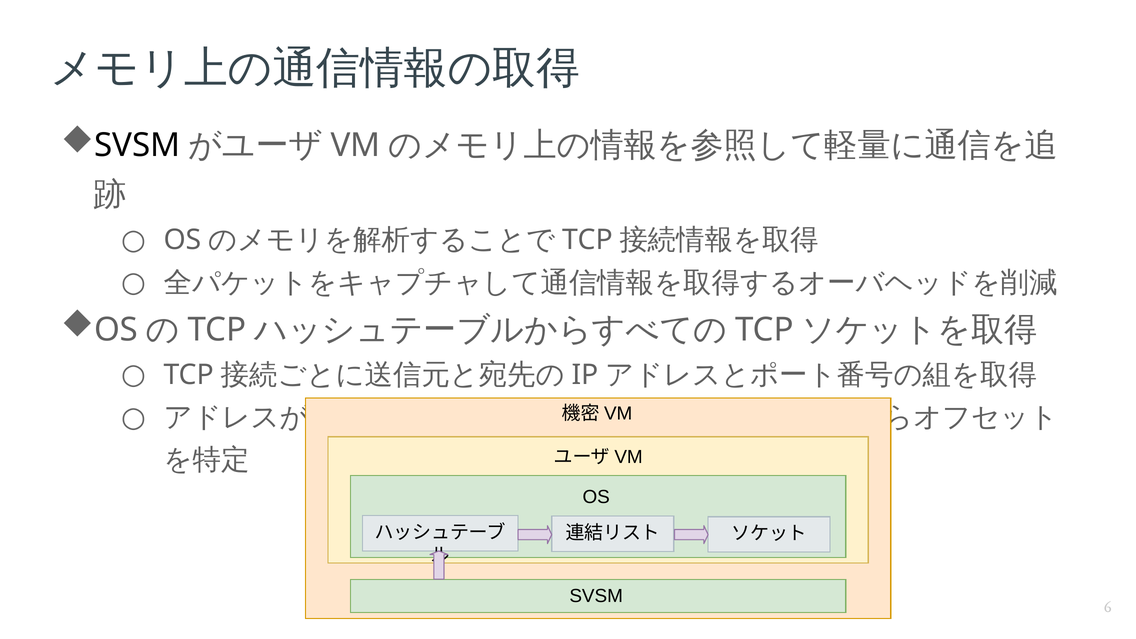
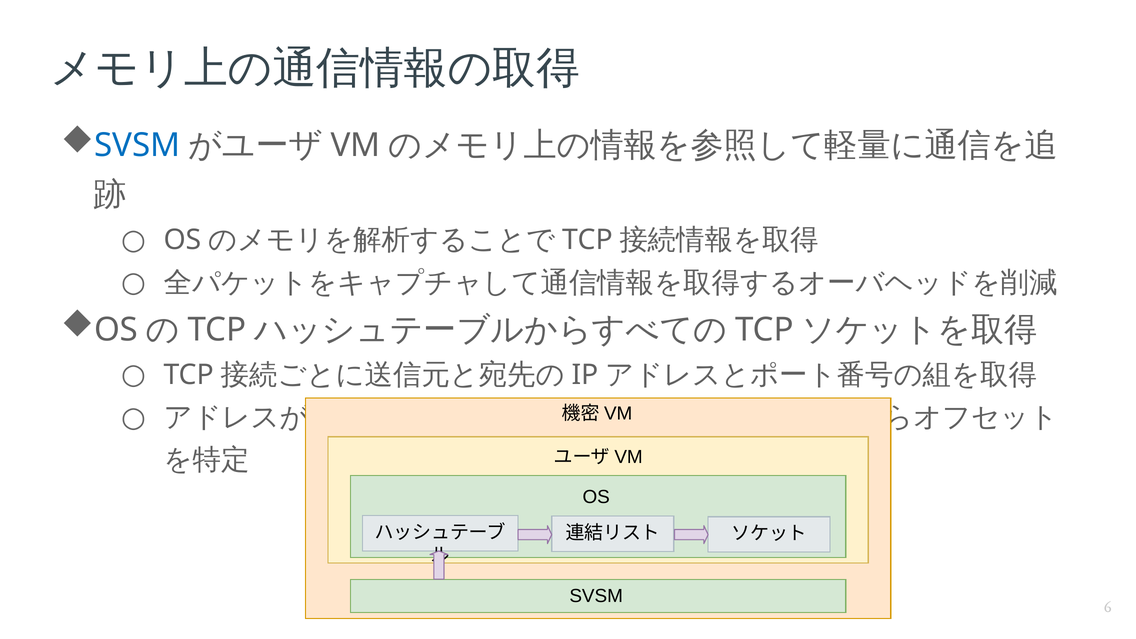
SVSM at (137, 145) colour: black -> blue
